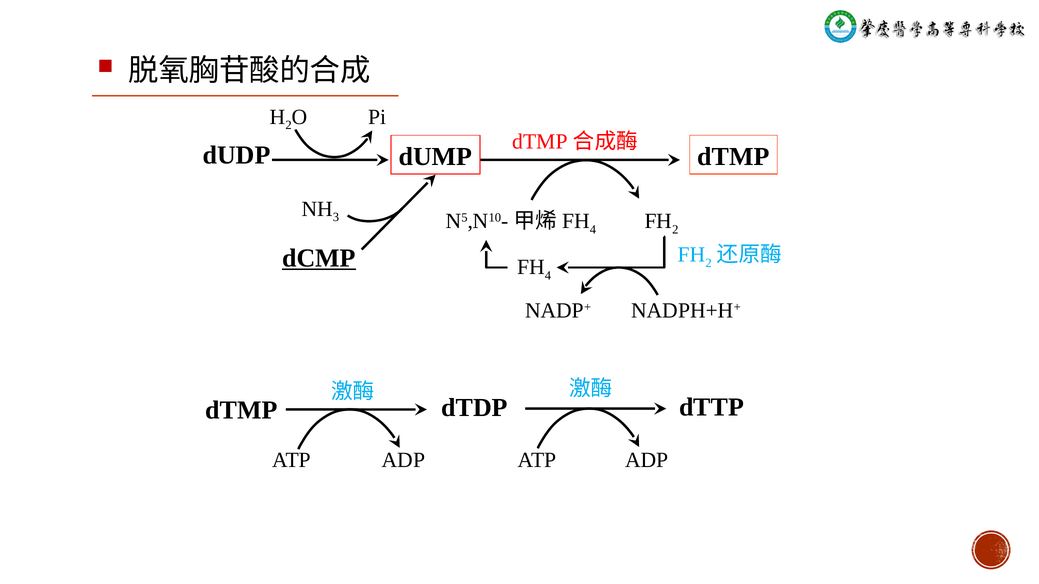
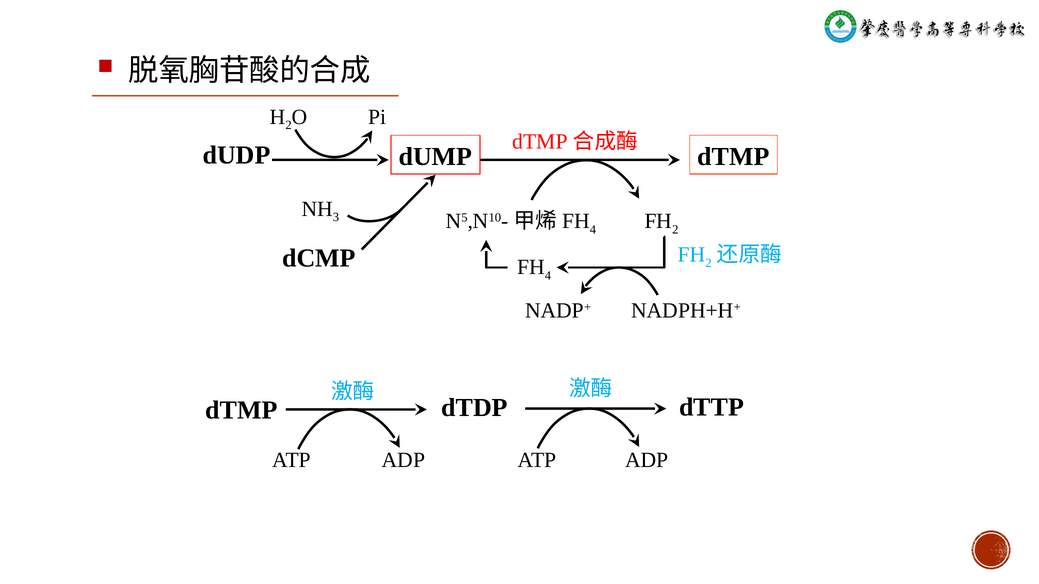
dCMP underline: present -> none
